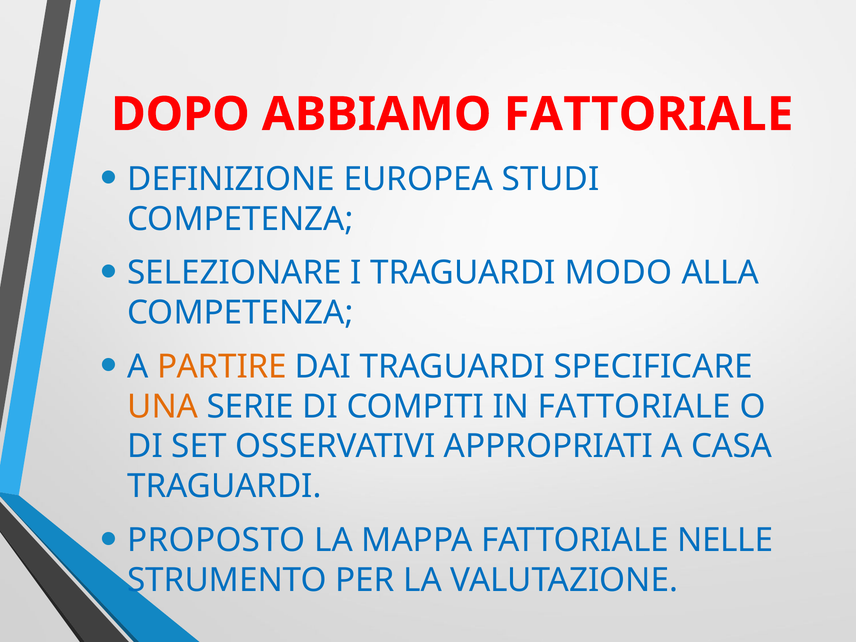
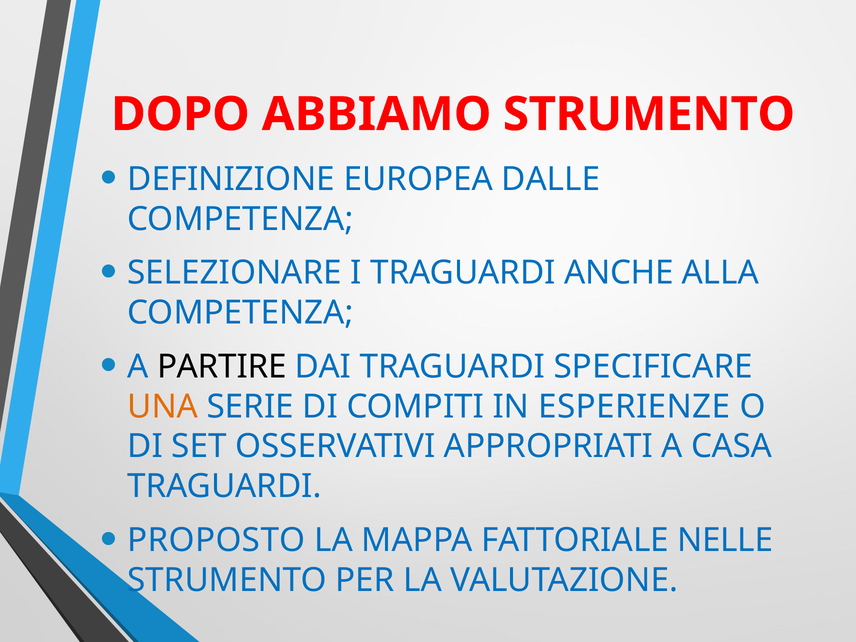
ABBIAMO FATTORIALE: FATTORIALE -> STRUMENTO
STUDI: STUDI -> DALLE
MODO: MODO -> ANCHE
PARTIRE colour: orange -> black
IN FATTORIALE: FATTORIALE -> ESPERIENZE
